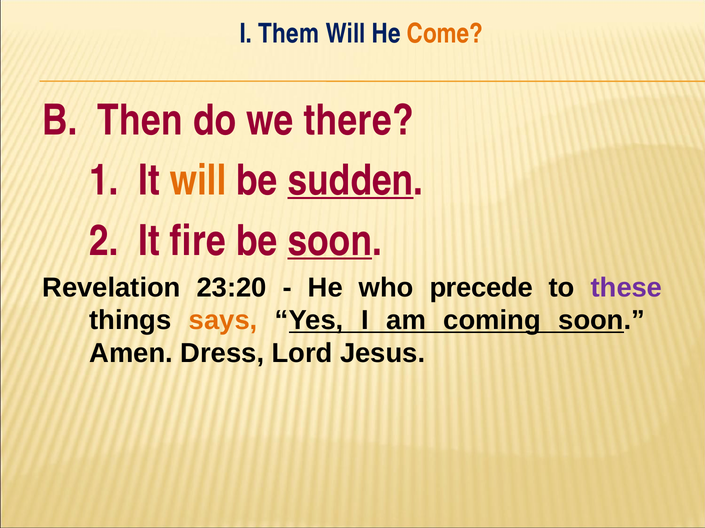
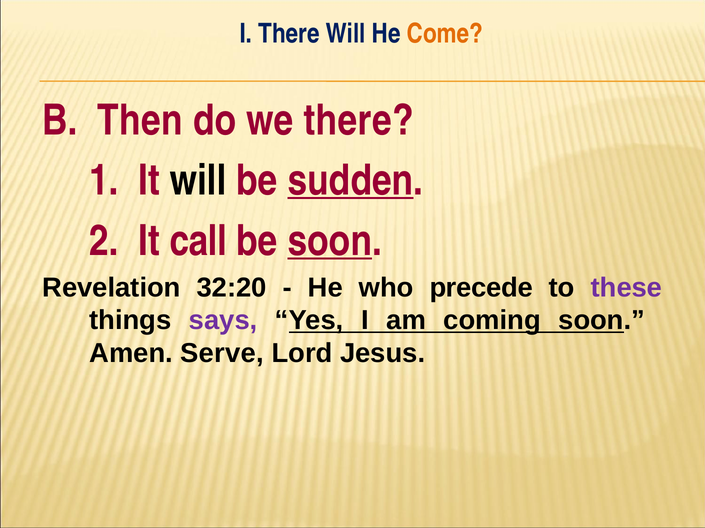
I Them: Them -> There
will at (198, 181) colour: orange -> black
fire: fire -> call
23:20: 23:20 -> 32:20
says colour: orange -> purple
Dress: Dress -> Serve
